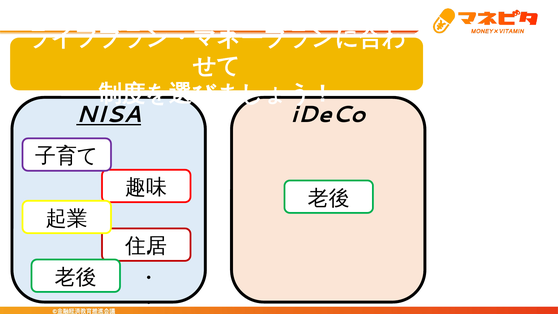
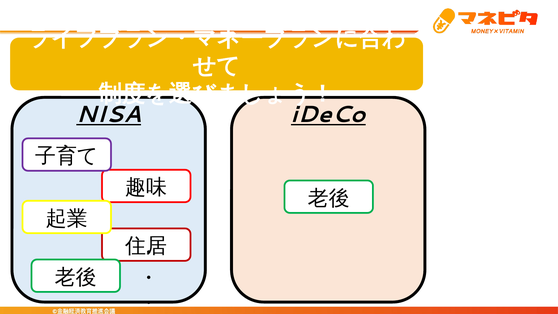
iDeCo underline: none -> present
